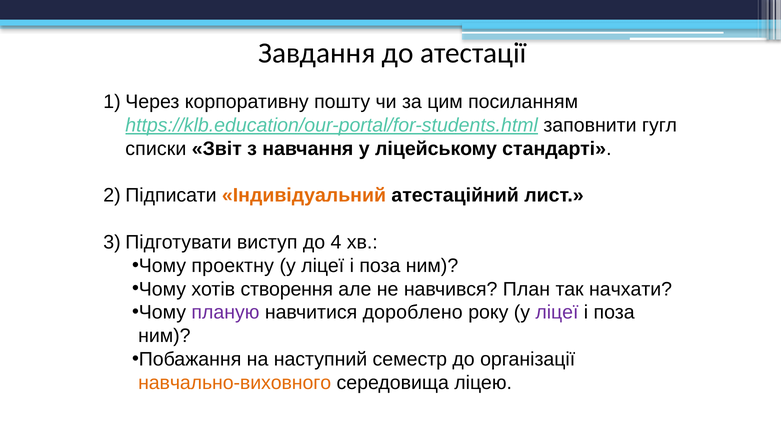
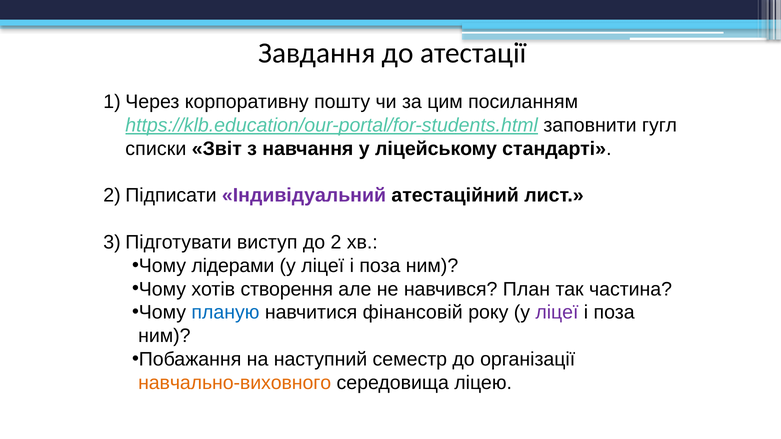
Індивідуальний colour: orange -> purple
4: 4 -> 2
проектну: проектну -> лідерами
начхати: начхати -> частина
планую colour: purple -> blue
дороблено: дороблено -> фінансовій
